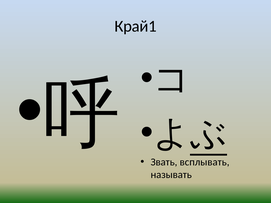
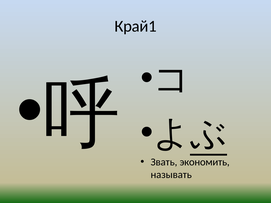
всплывать: всплывать -> экономить
